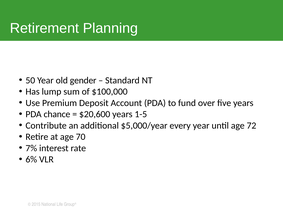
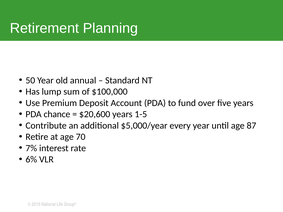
gender: gender -> annual
72: 72 -> 87
